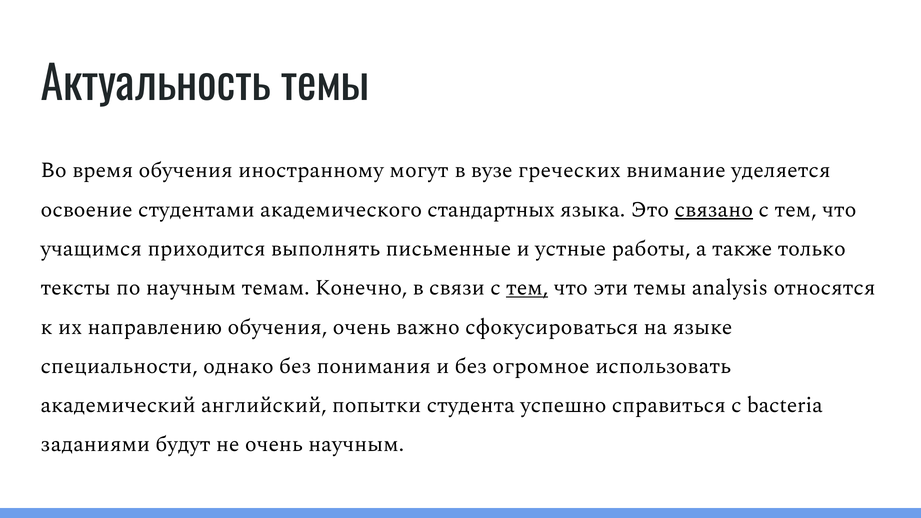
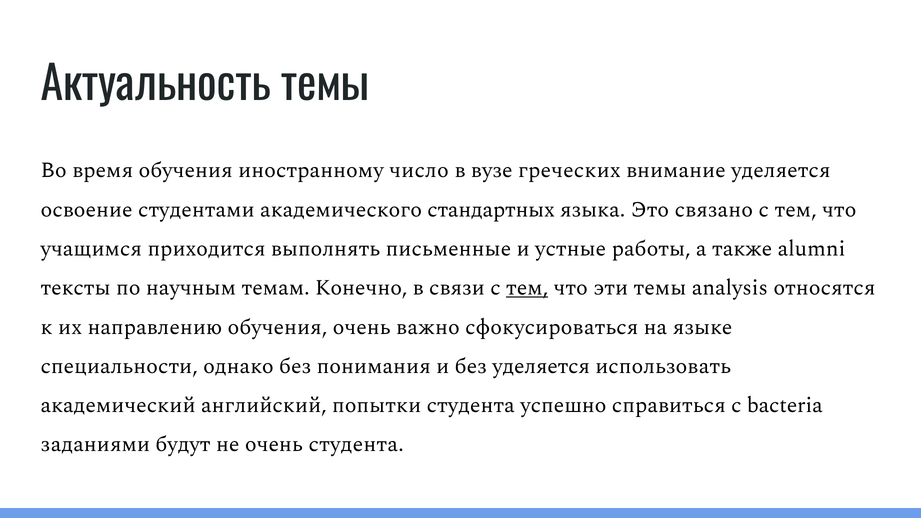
могут: могут -> число
связано underline: present -> none
только: только -> alumni
без огромное: огромное -> уделяется
очень научным: научным -> студента
